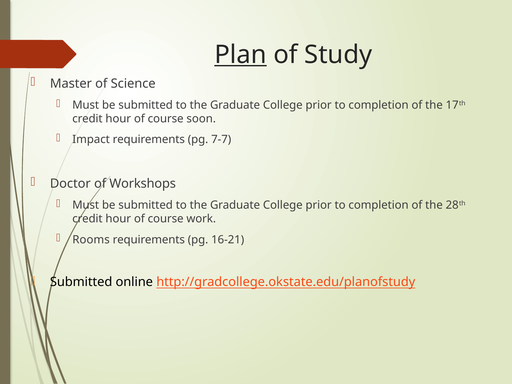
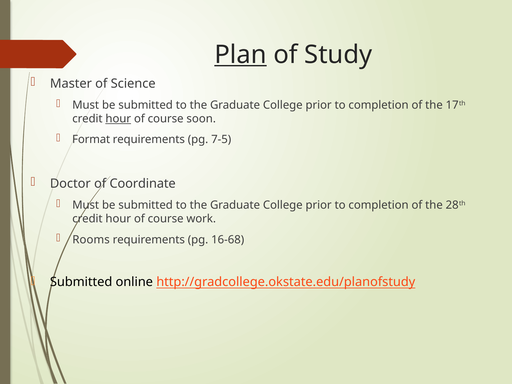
hour at (118, 119) underline: none -> present
Impact: Impact -> Format
7-7: 7-7 -> 7-5
Workshops: Workshops -> Coordinate
16-21: 16-21 -> 16-68
